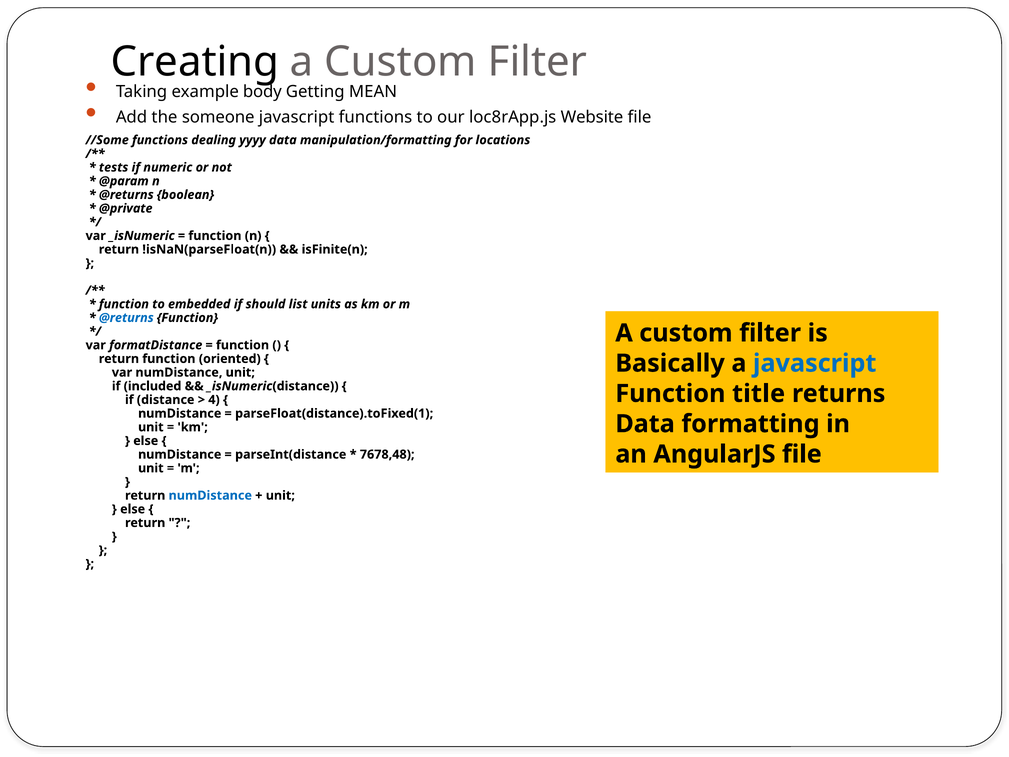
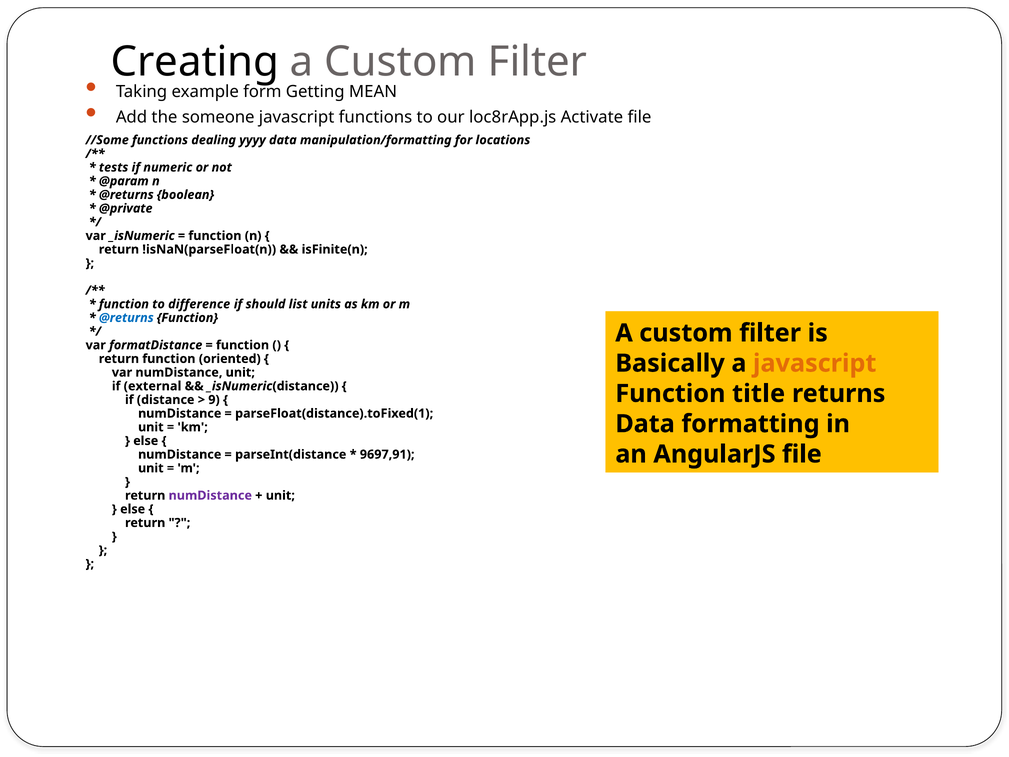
body: body -> form
Website: Website -> Activate
embedded: embedded -> difference
javascript at (815, 363) colour: blue -> orange
included: included -> external
4: 4 -> 9
7678,48: 7678,48 -> 9697,91
numDistance at (210, 495) colour: blue -> purple
